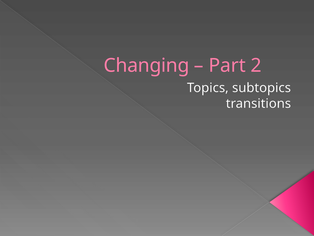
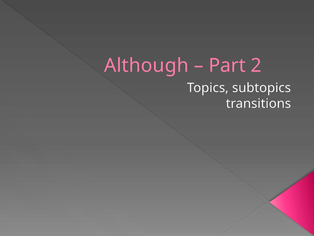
Changing: Changing -> Although
